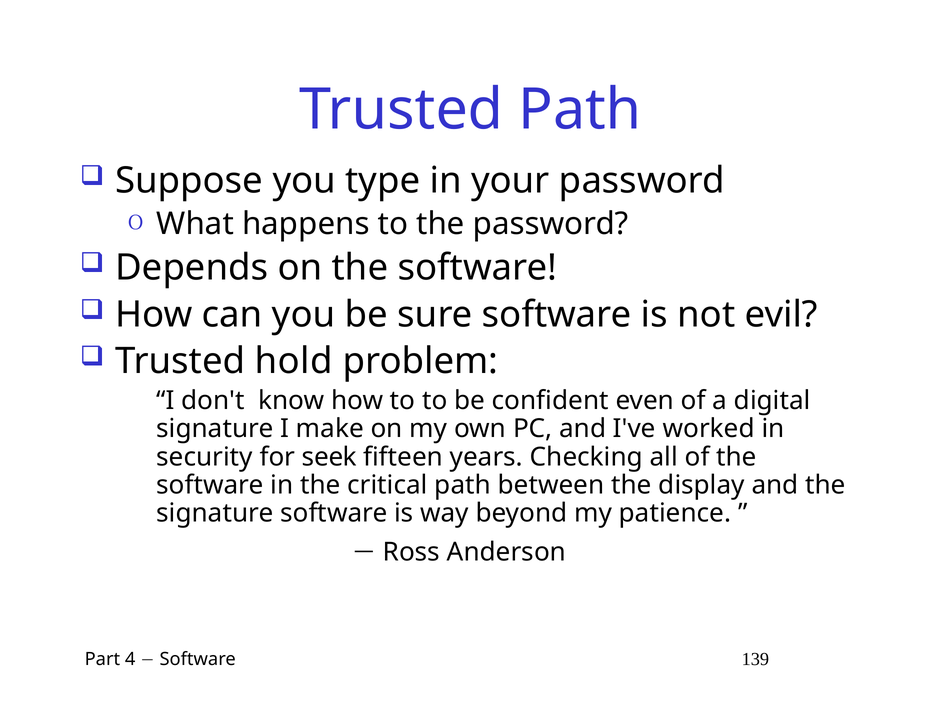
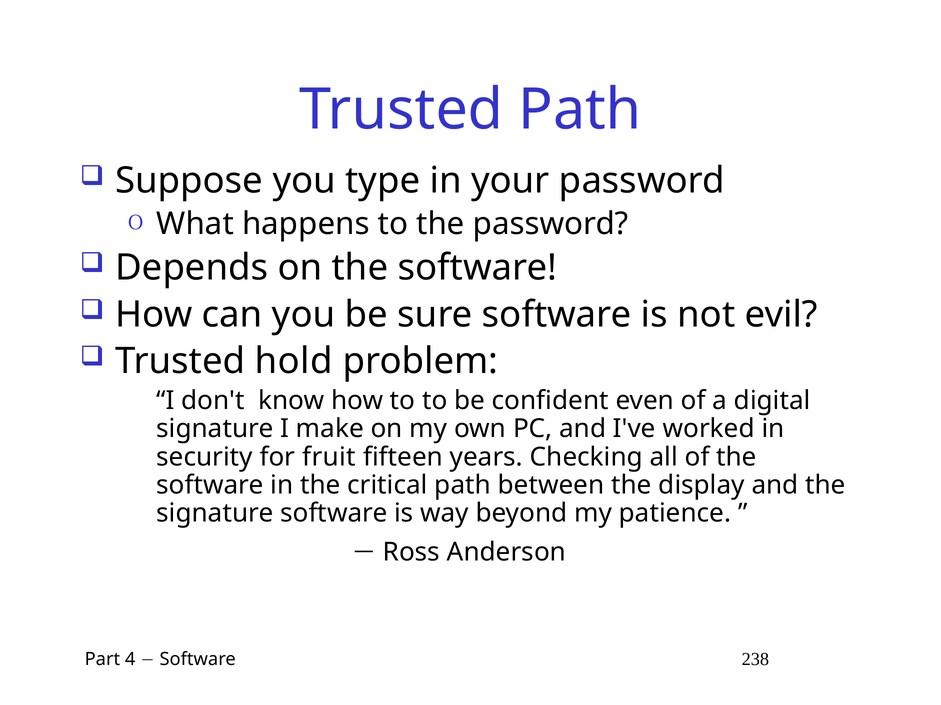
seek: seek -> fruit
139: 139 -> 238
